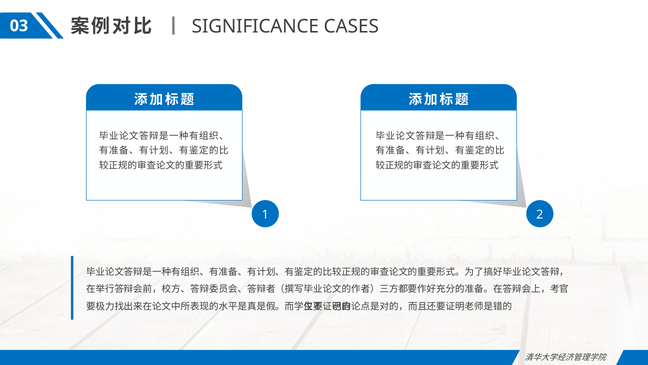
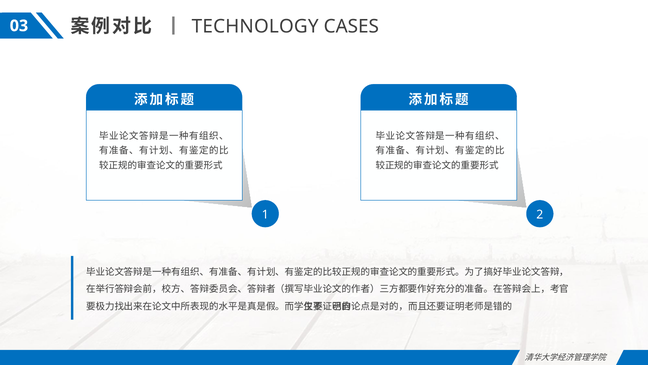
SIGNIFICANCE: SIGNIFICANCE -> TECHNOLOGY
